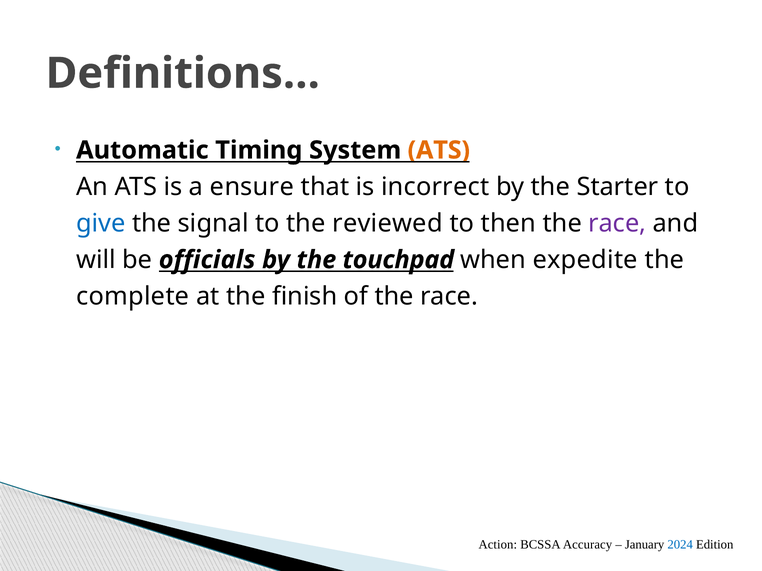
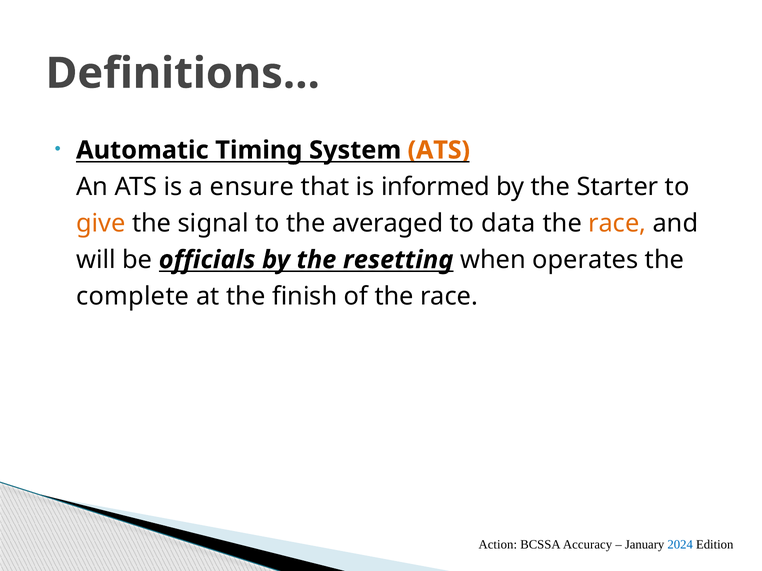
incorrect: incorrect -> informed
give colour: blue -> orange
reviewed: reviewed -> averaged
then: then -> data
race at (617, 223) colour: purple -> orange
touchpad: touchpad -> resetting
expedite: expedite -> operates
